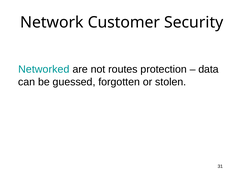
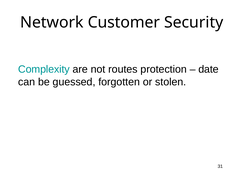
Networked: Networked -> Complexity
data: data -> date
